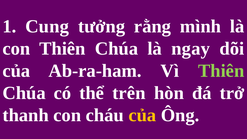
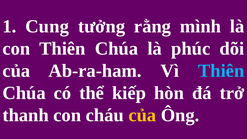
ngay: ngay -> phúc
Thiên at (221, 71) colour: light green -> light blue
trên: trên -> kiếp
